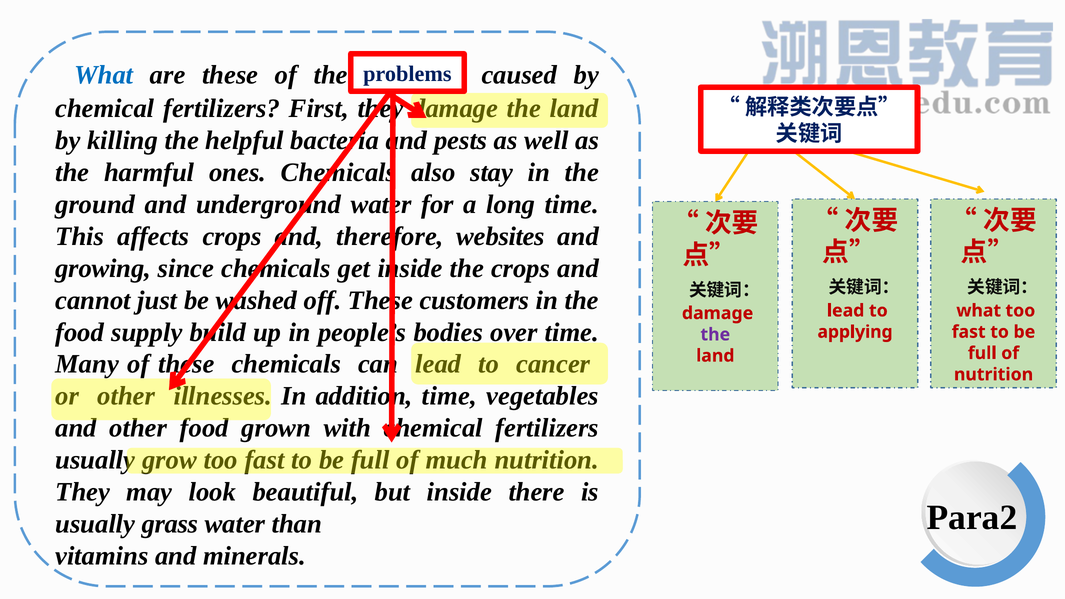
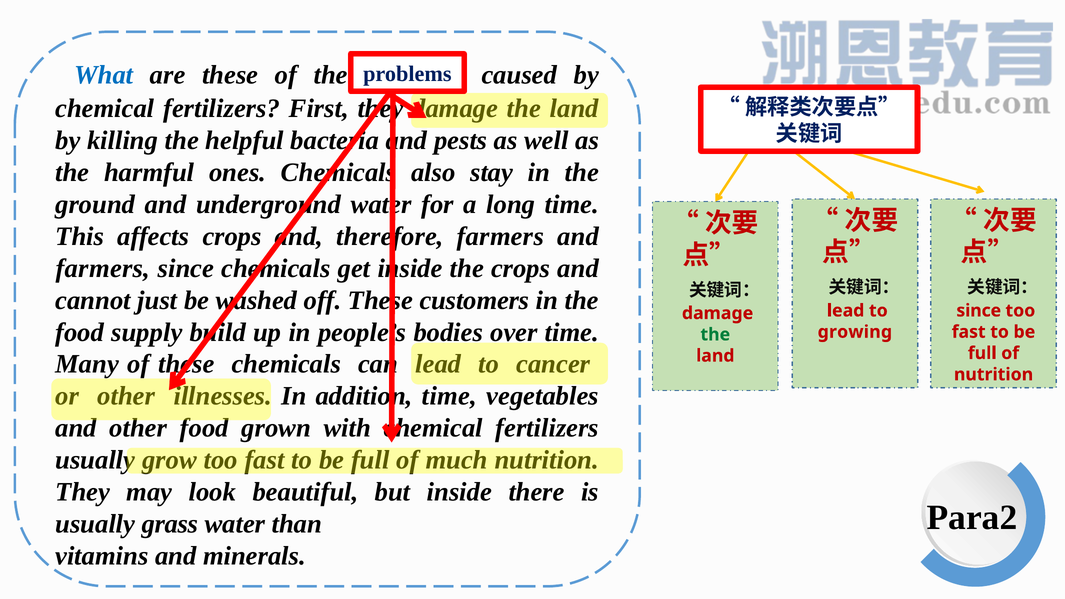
websites at (501, 236): websites -> farmers
growing at (103, 268): growing -> farmers
what at (979, 311): what -> since
applying: applying -> growing
the at (715, 335) colour: purple -> green
